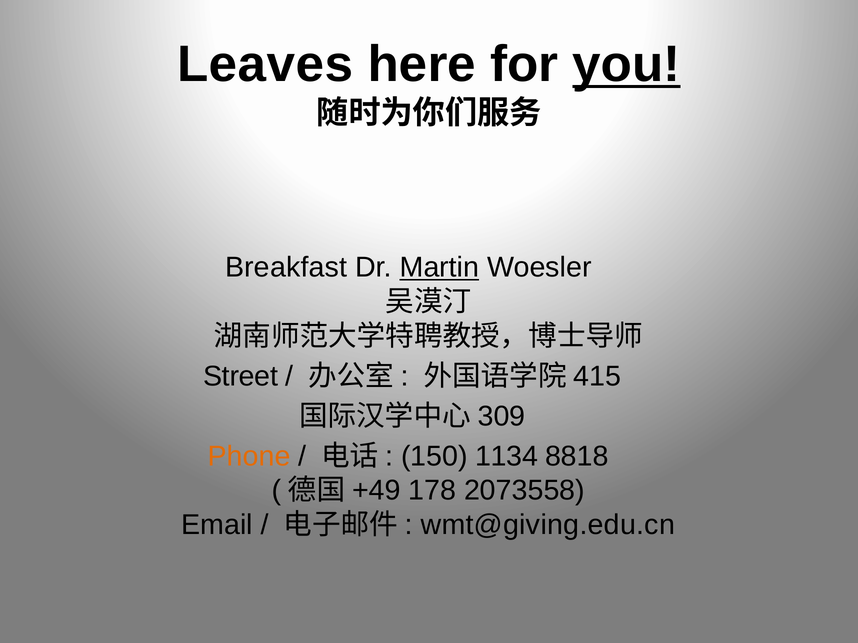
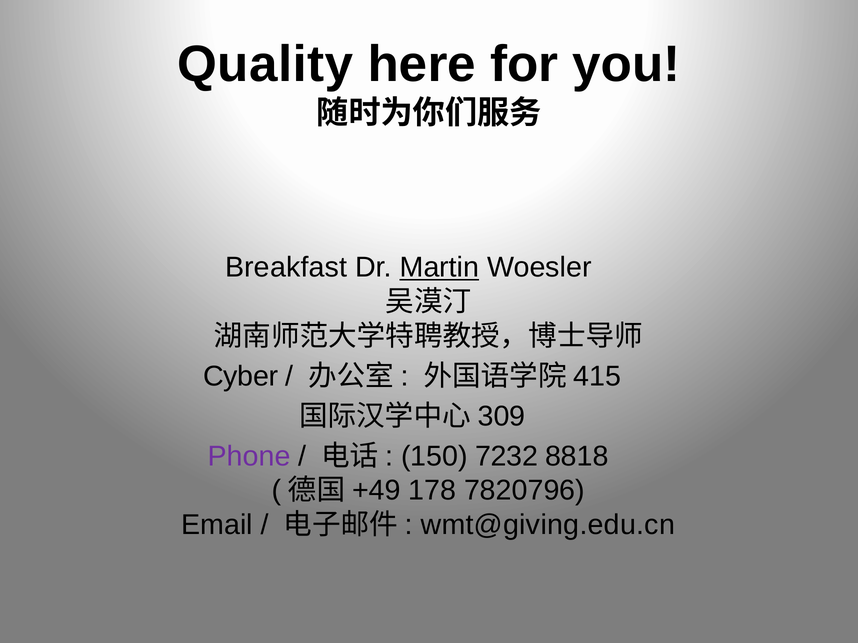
Leaves: Leaves -> Quality
you underline: present -> none
Street: Street -> Cyber
Phone colour: orange -> purple
1134: 1134 -> 7232
2073558: 2073558 -> 7820796
